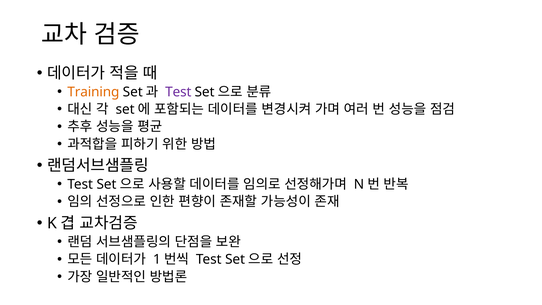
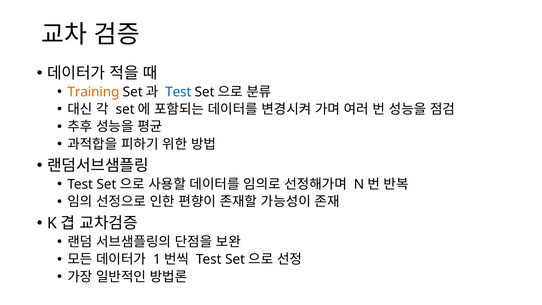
Test at (178, 92) colour: purple -> blue
